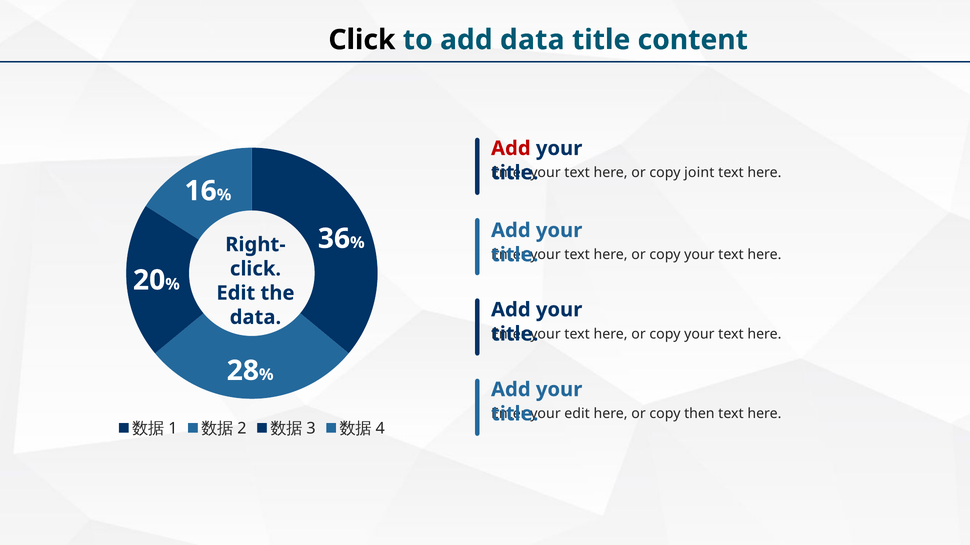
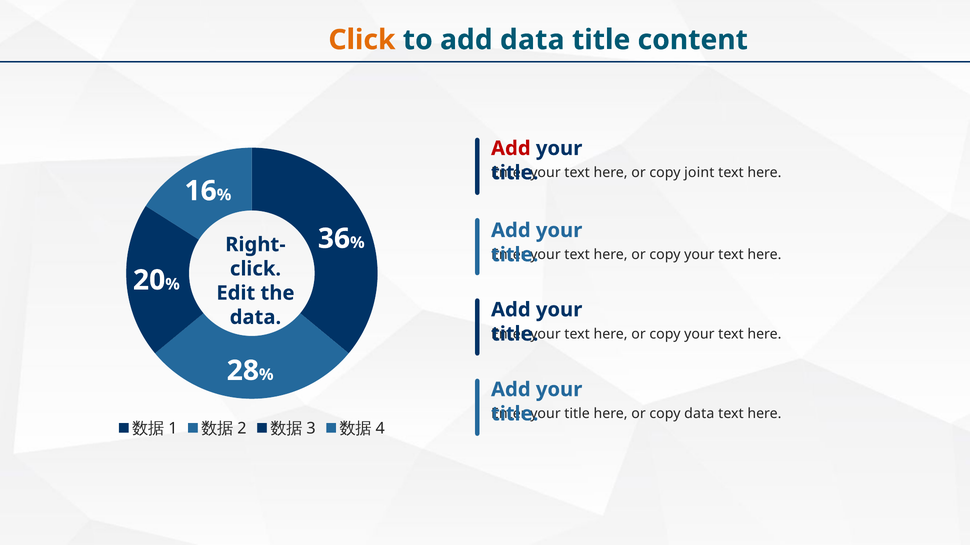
Click at (362, 40) colour: black -> orange
edit at (577, 414): edit -> title
copy then: then -> data
